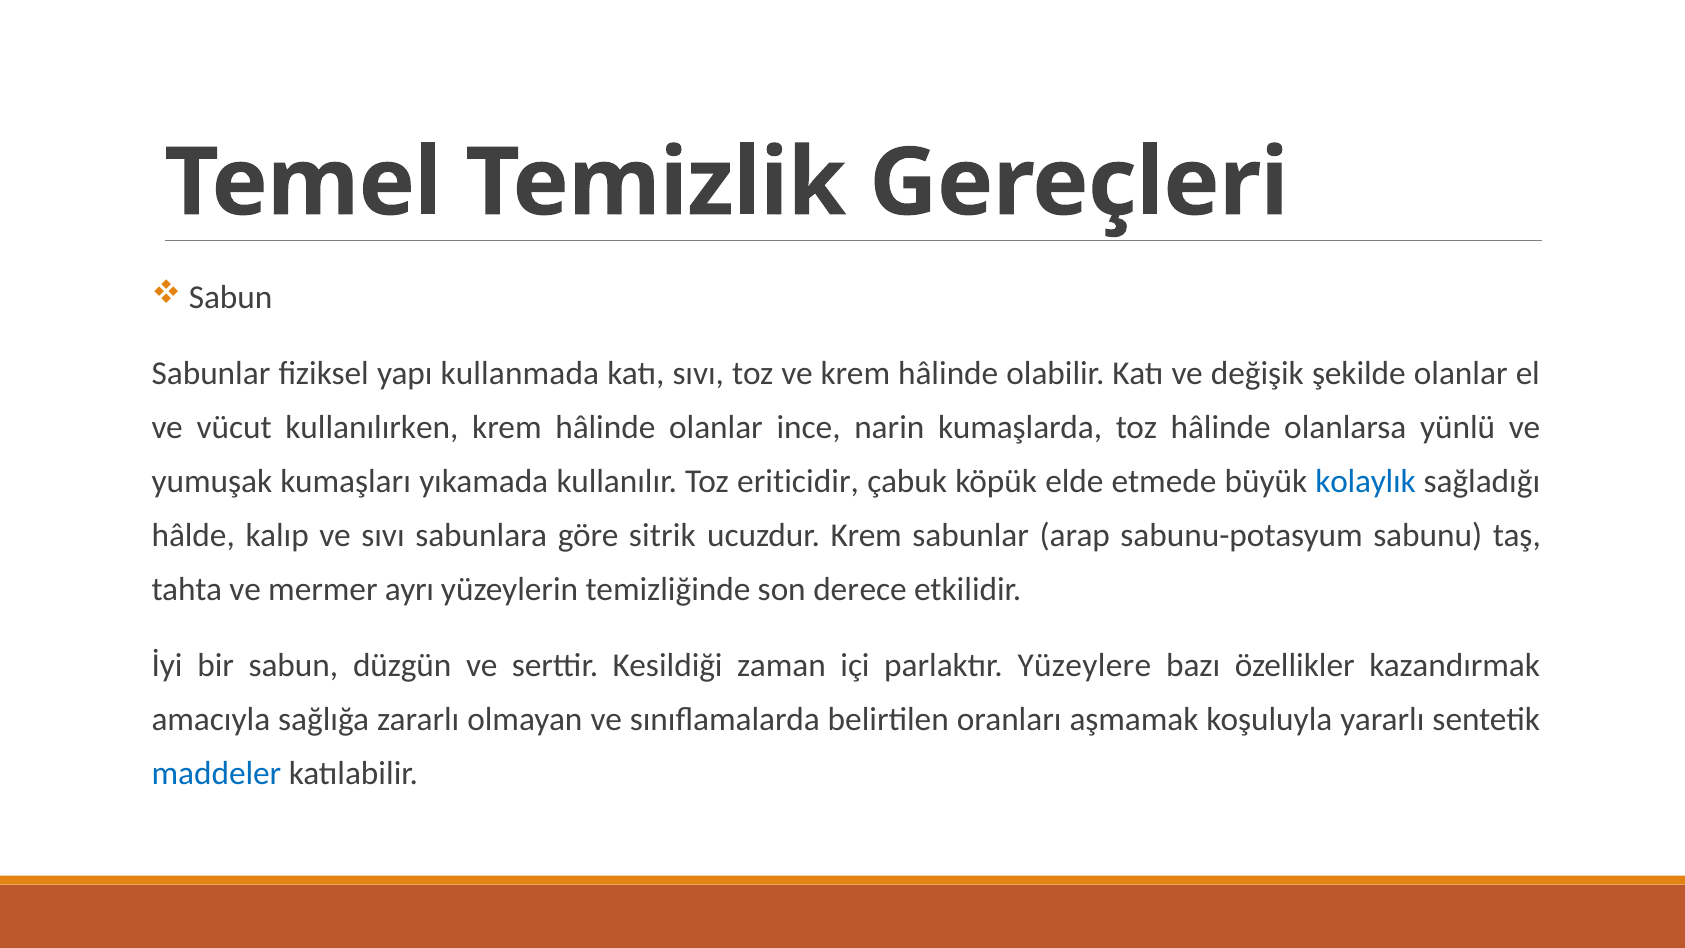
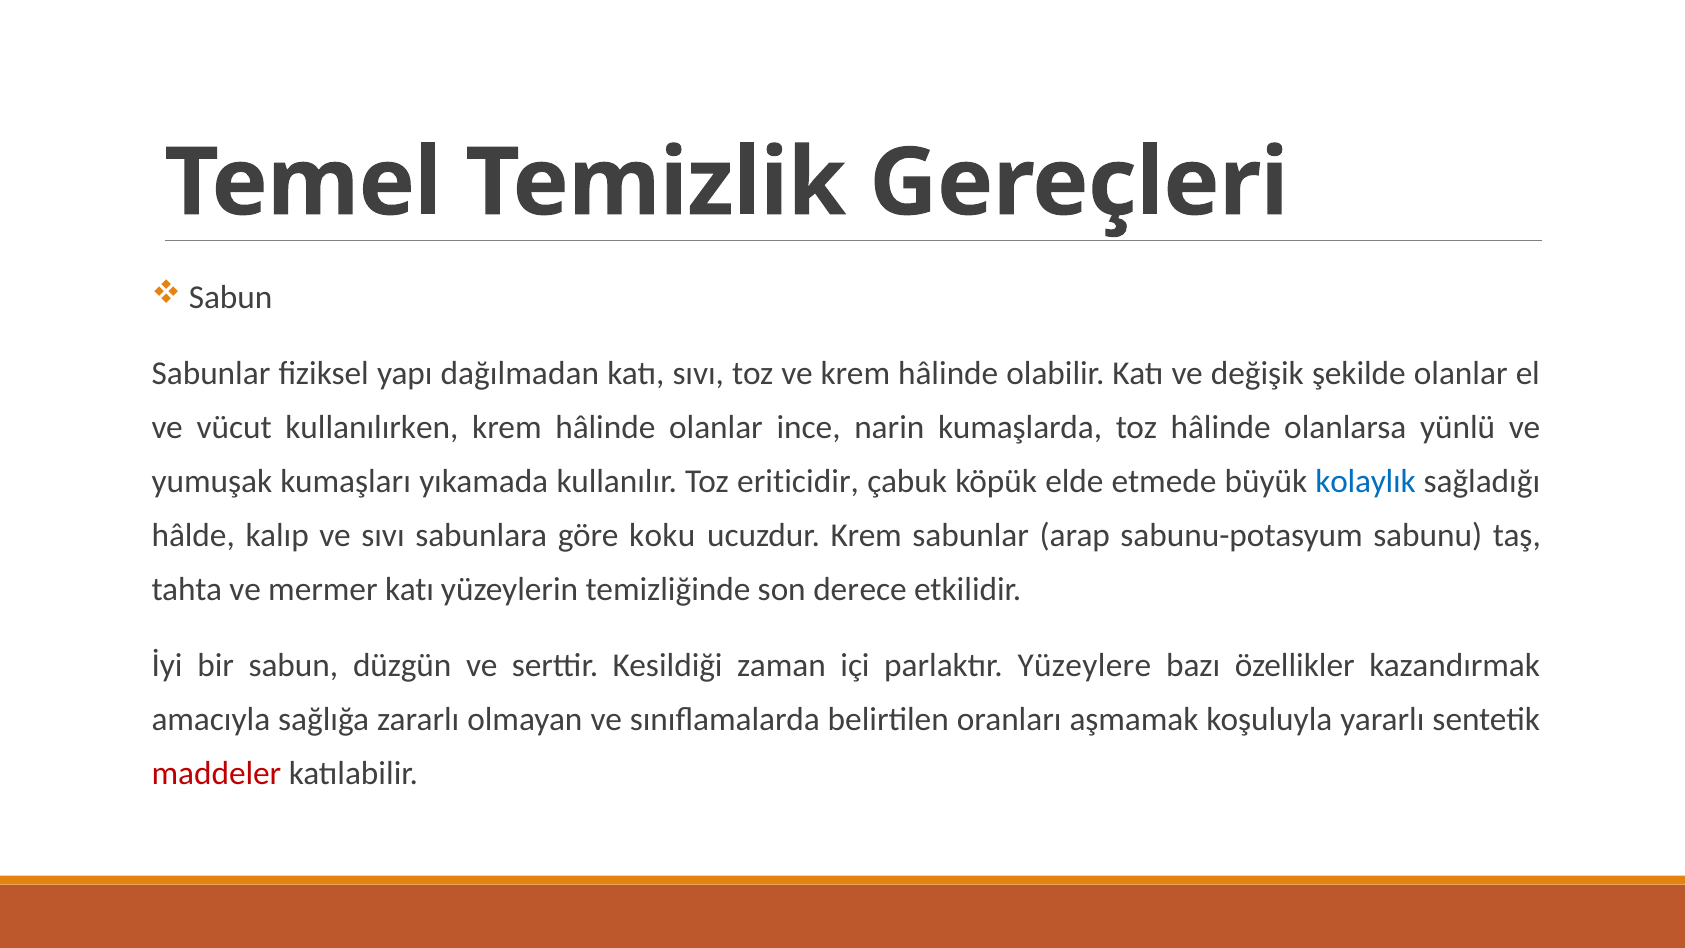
kullanmada: kullanmada -> dağılmadan
sitrik: sitrik -> koku
mermer ayrı: ayrı -> katı
maddeler colour: blue -> red
